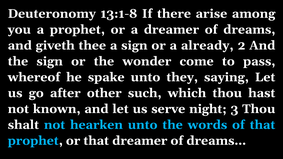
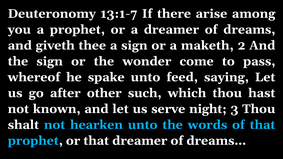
13:1-8: 13:1-8 -> 13:1-7
already: already -> maketh
they: they -> feed
